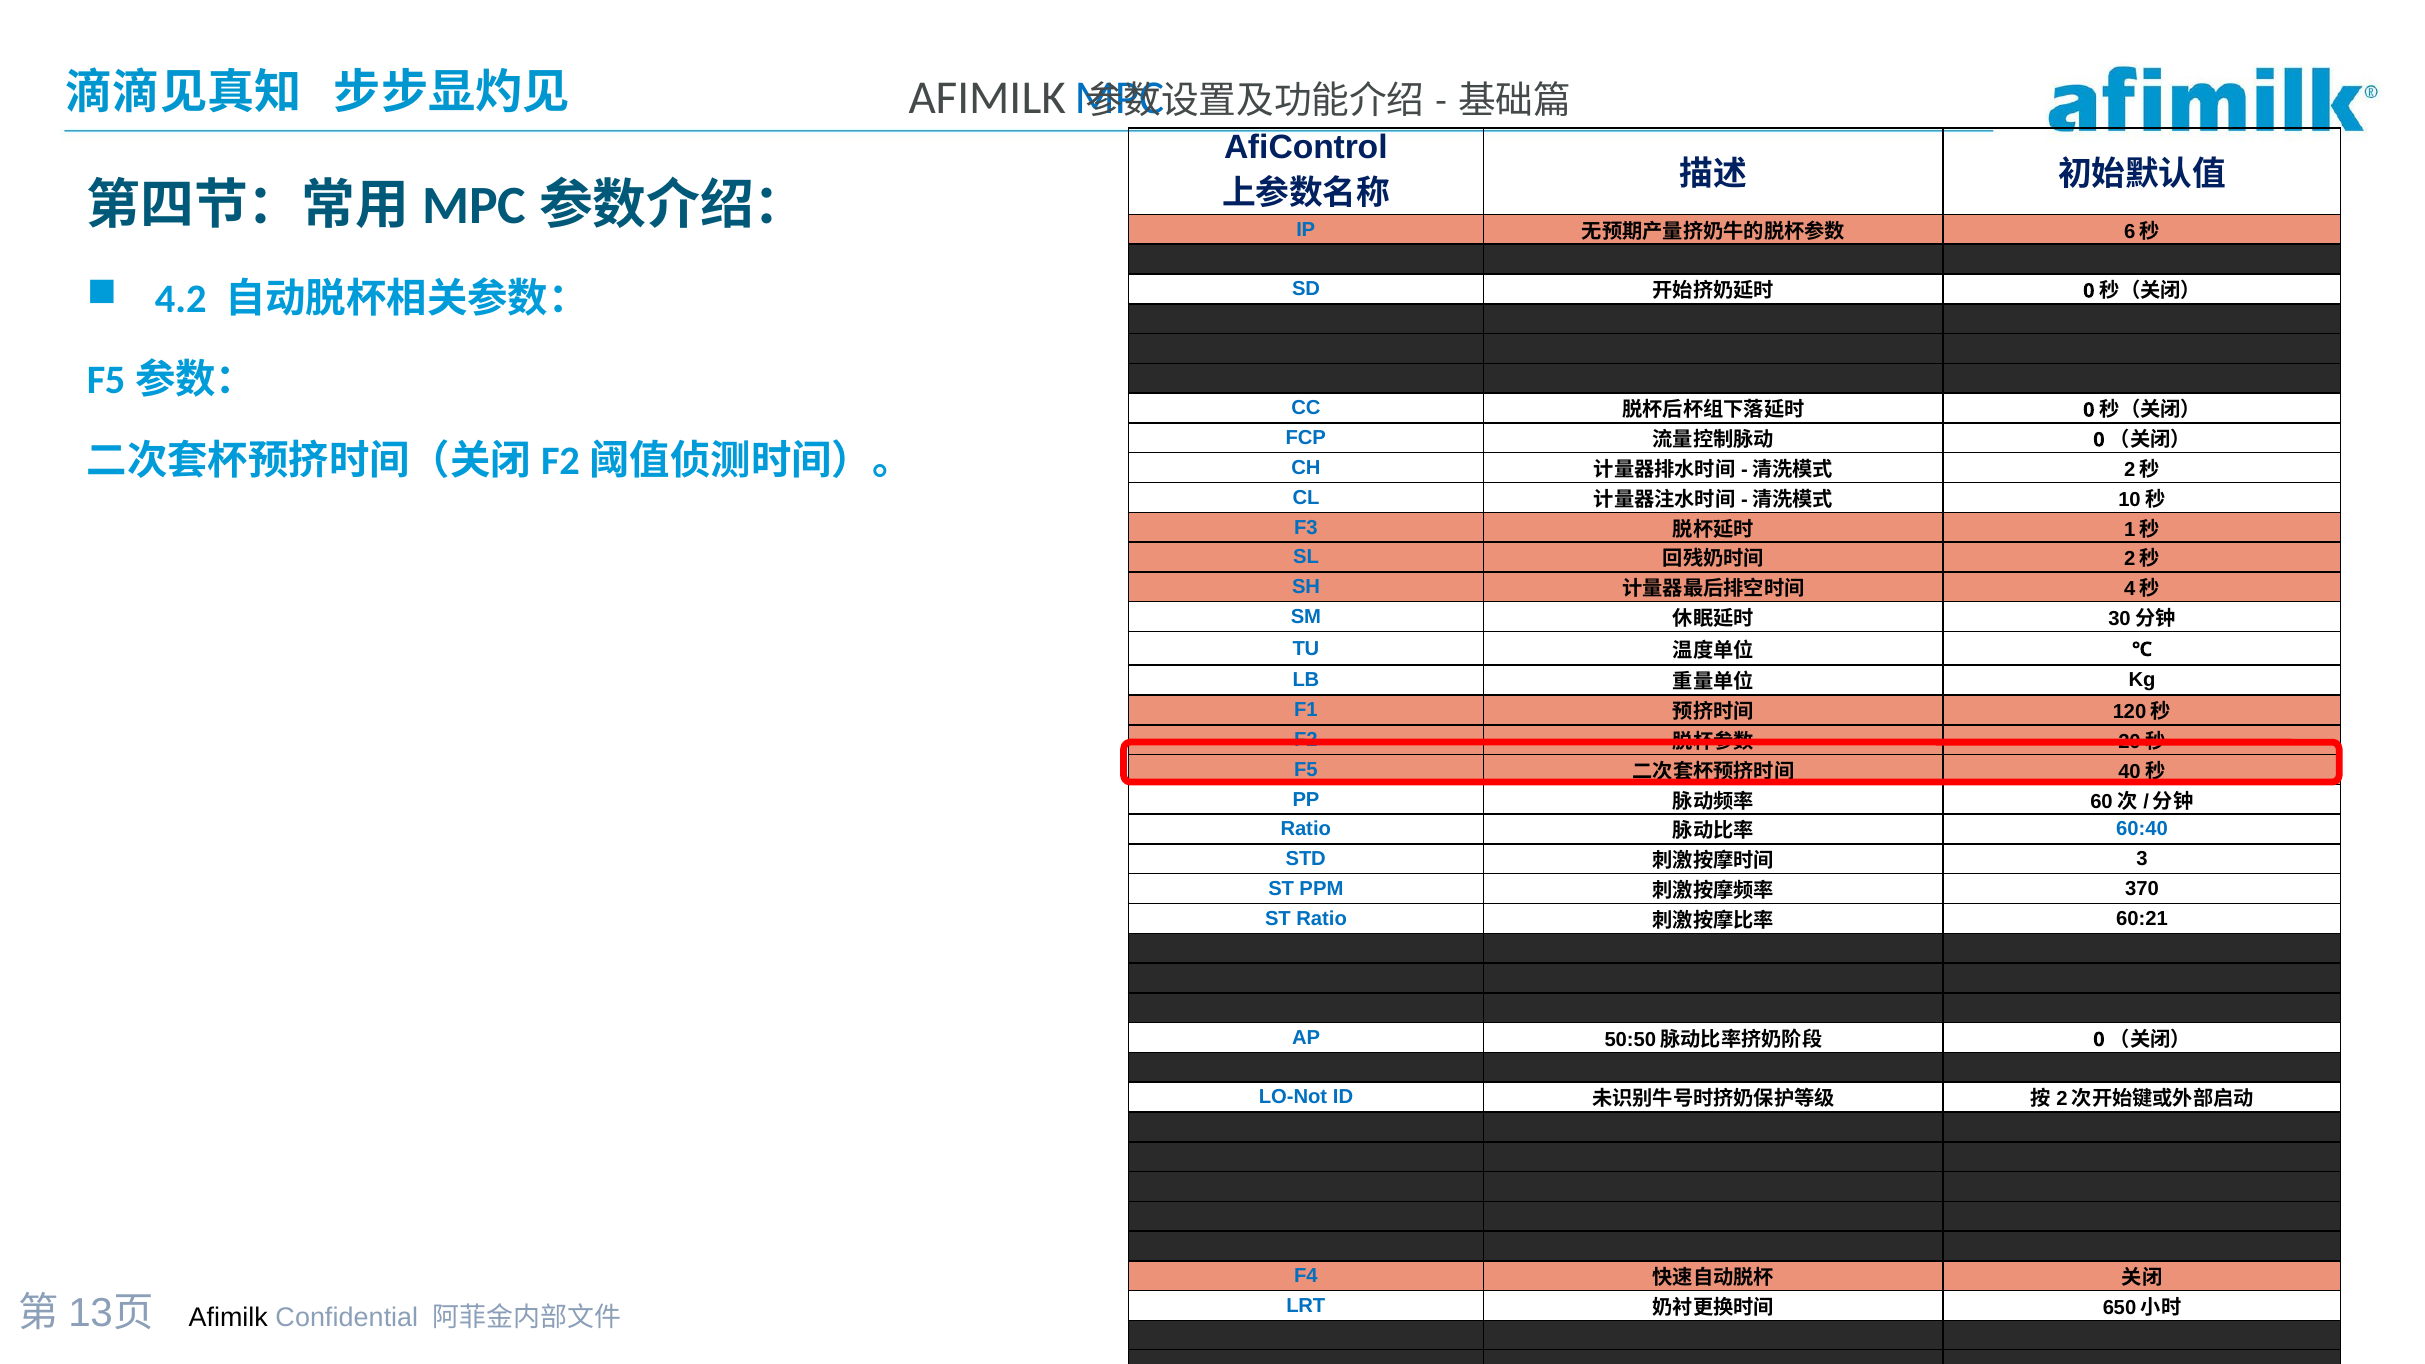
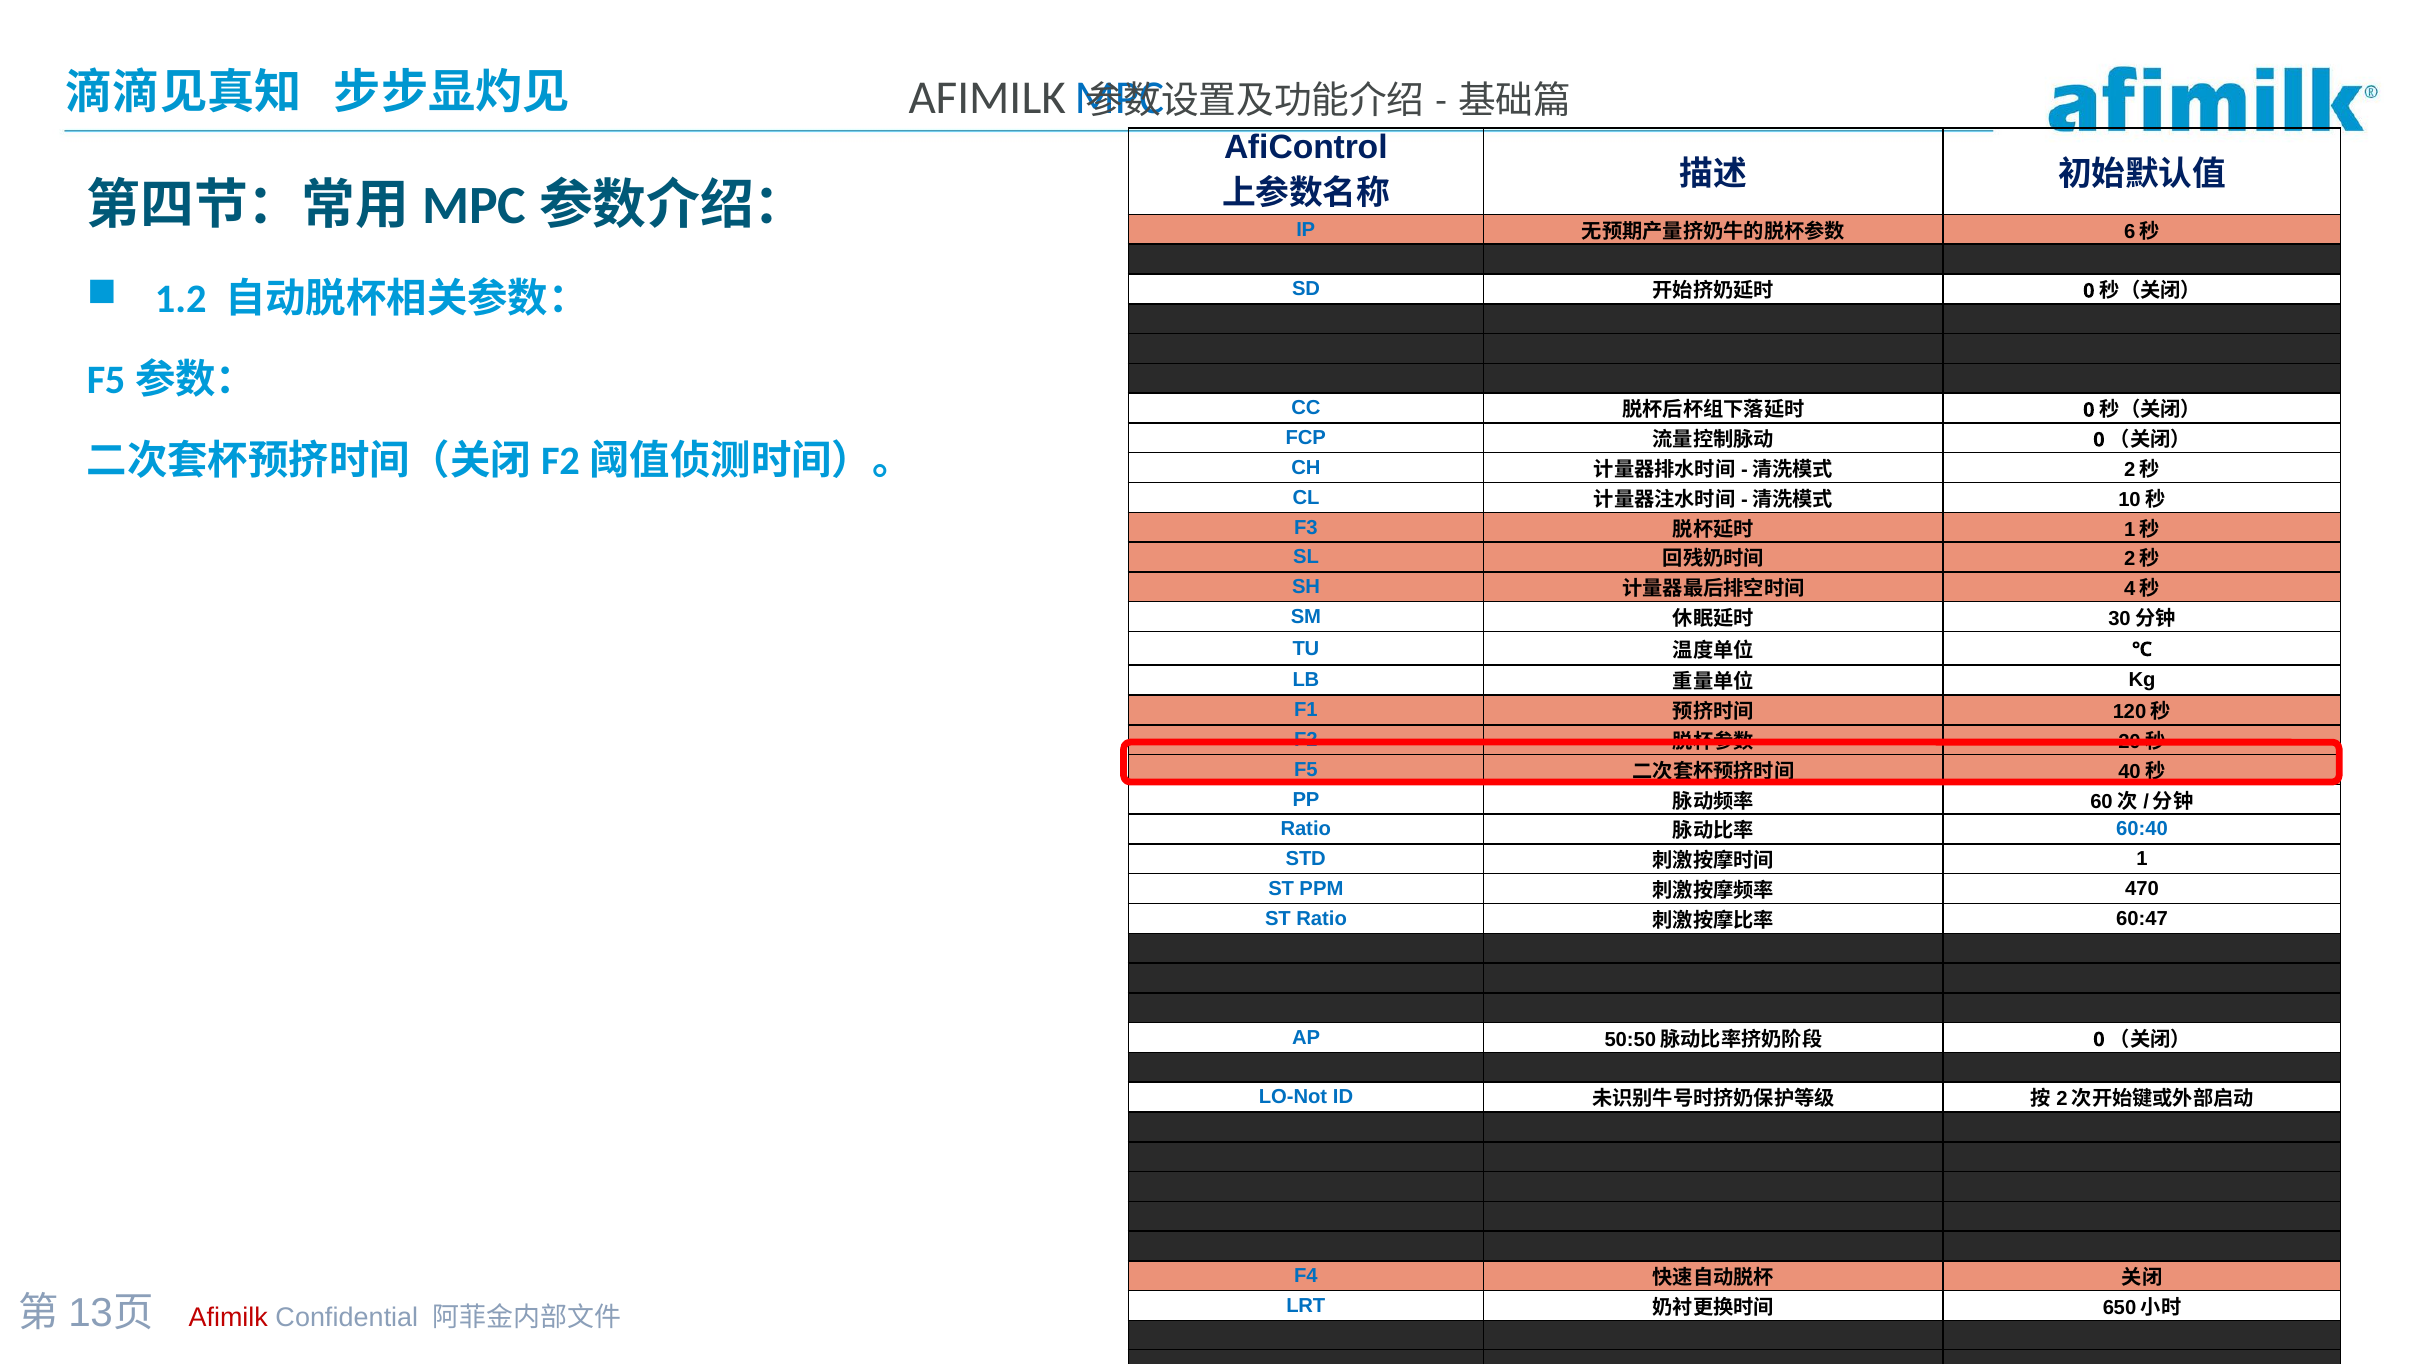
4.2: 4.2 -> 1.2
3: 3 -> 1
370: 370 -> 470
60:21: 60:21 -> 60:47
Afimilk at (228, 1318) colour: black -> red
